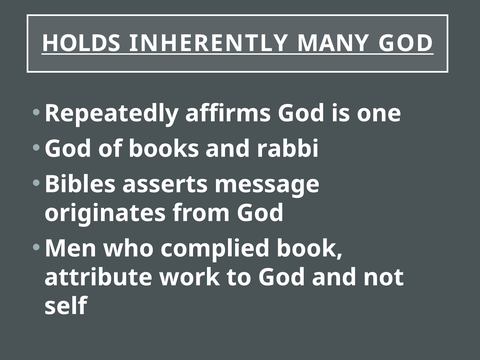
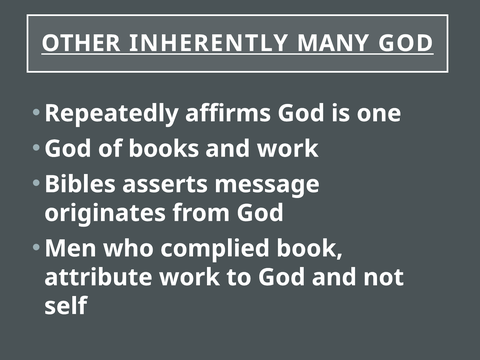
HOLDS: HOLDS -> OTHER
and rabbi: rabbi -> work
